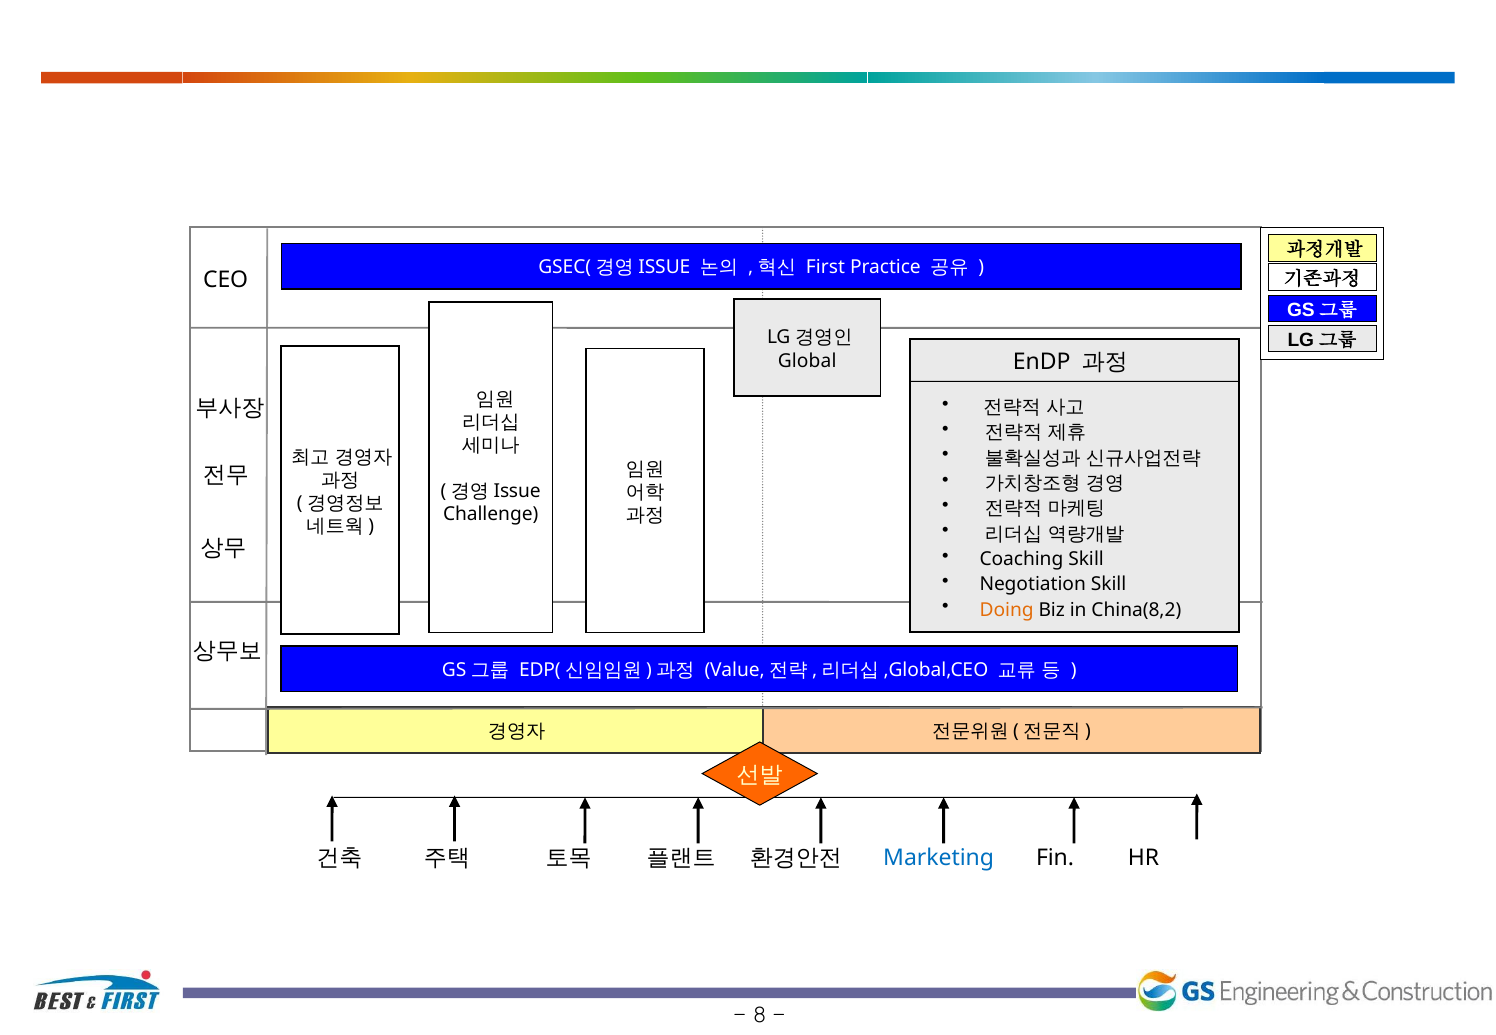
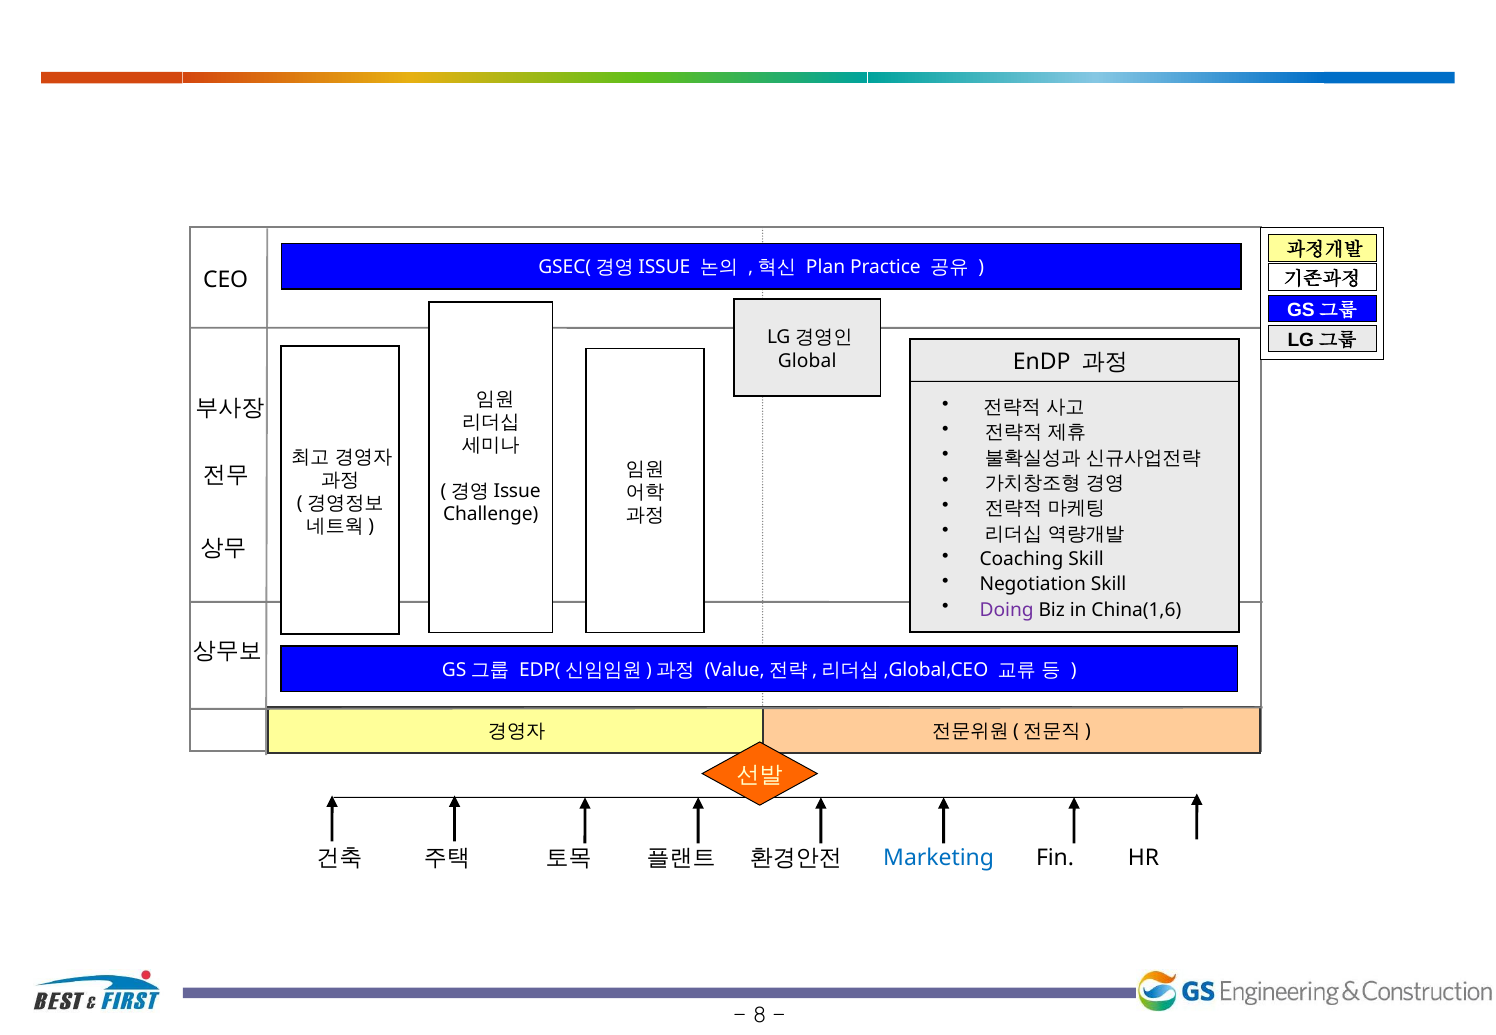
First: First -> Plan
Doing colour: orange -> purple
China(8,2: China(8,2 -> China(1,6
